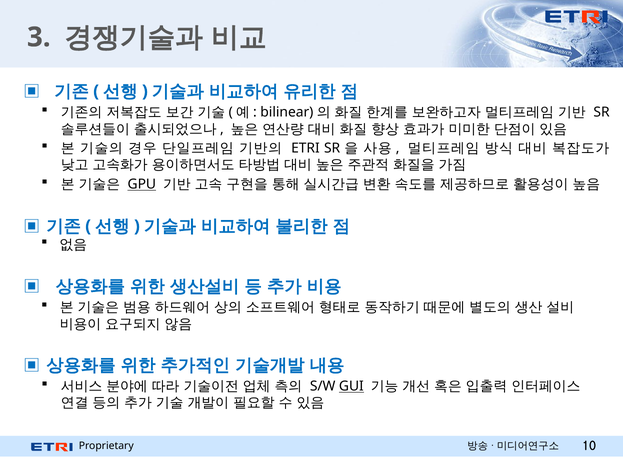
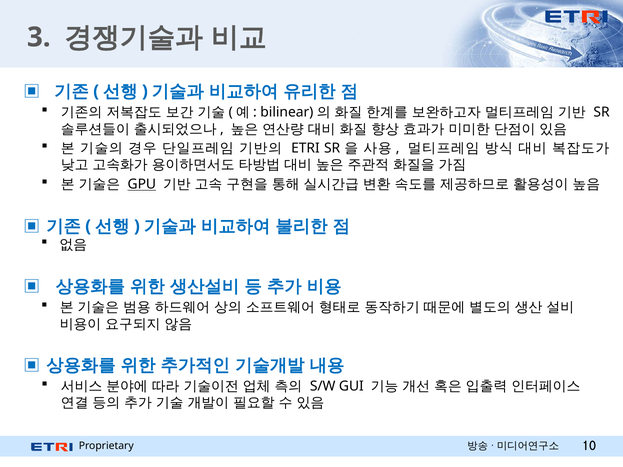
GUI underline: present -> none
